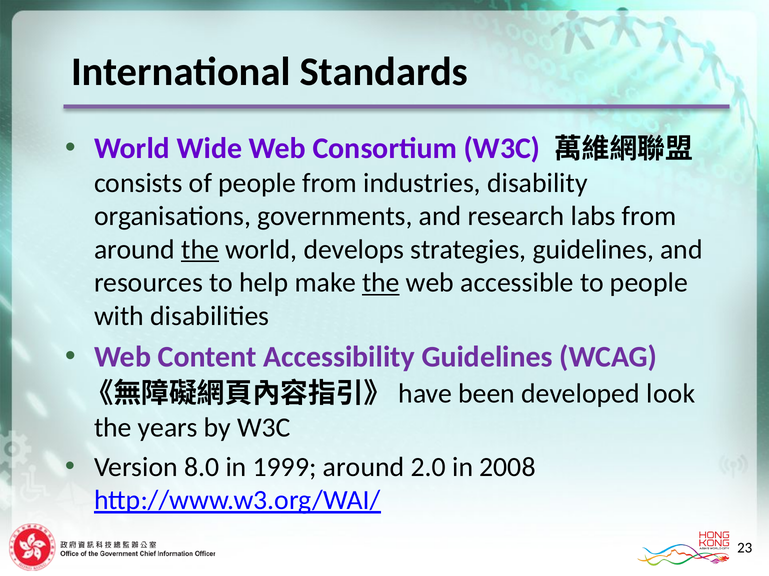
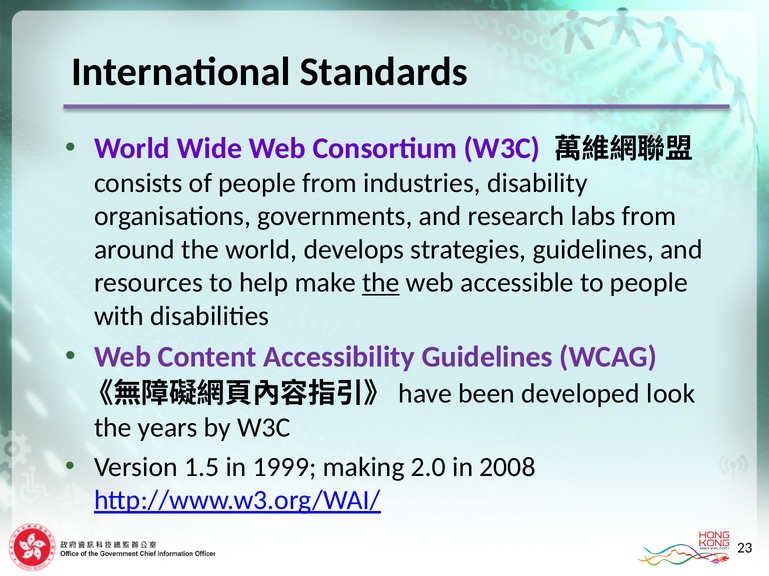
the at (200, 250) underline: present -> none
8.0: 8.0 -> 1.5
1999 around: around -> making
